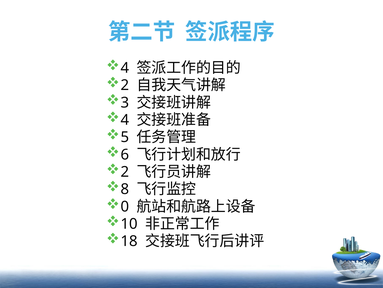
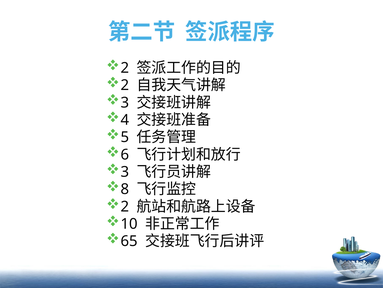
4 at (125, 68): 4 -> 2
2 at (125, 172): 2 -> 3
0 at (125, 206): 0 -> 2
18: 18 -> 65
